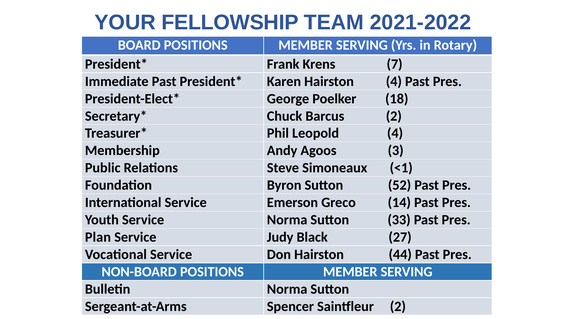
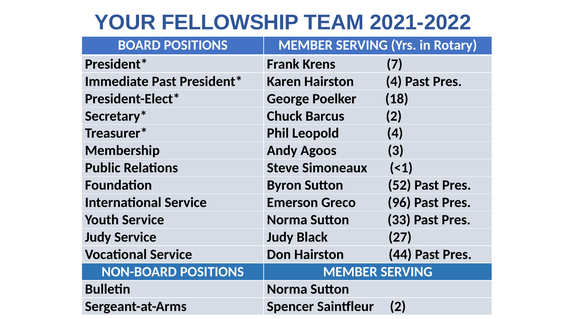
14: 14 -> 96
Plan at (98, 237): Plan -> Judy
